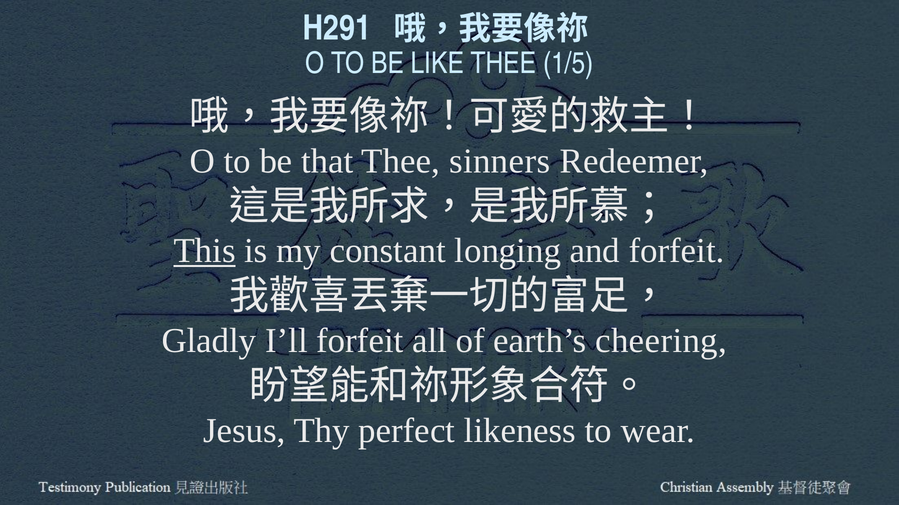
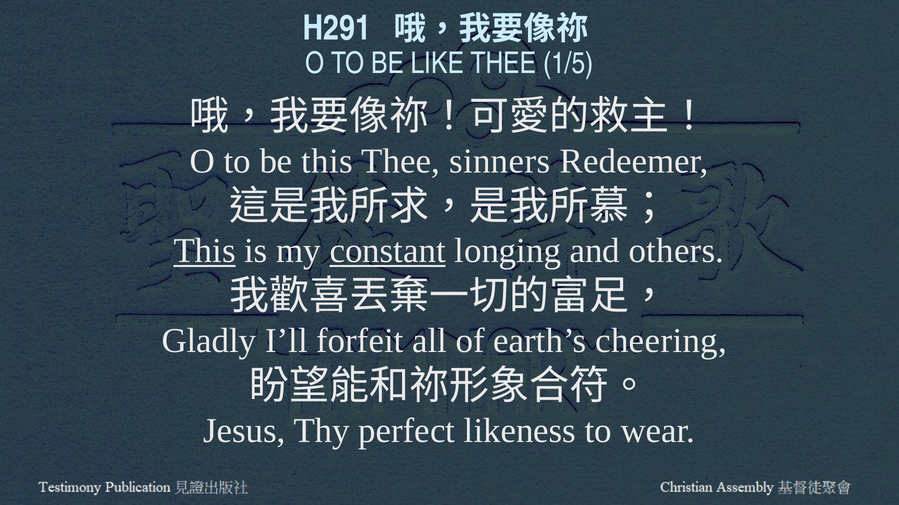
be that: that -> this
constant underline: none -> present
and forfeit: forfeit -> others
